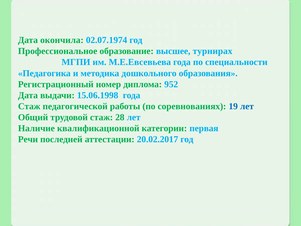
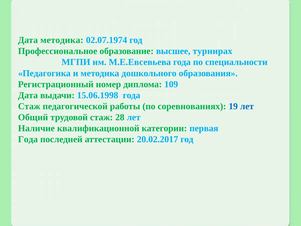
Дата окончила: окончила -> методика
952: 952 -> 109
Речи at (28, 139): Речи -> Года
